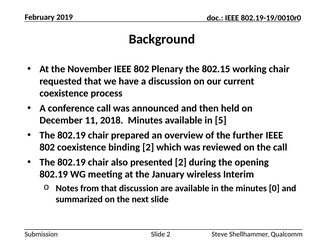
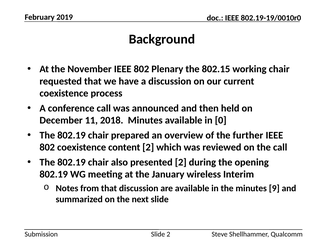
5: 5 -> 0
binding: binding -> content
0: 0 -> 9
